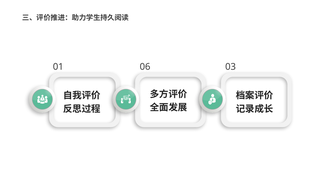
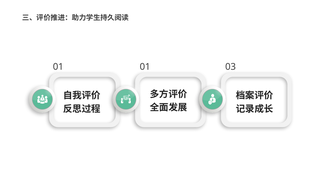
01 06: 06 -> 01
